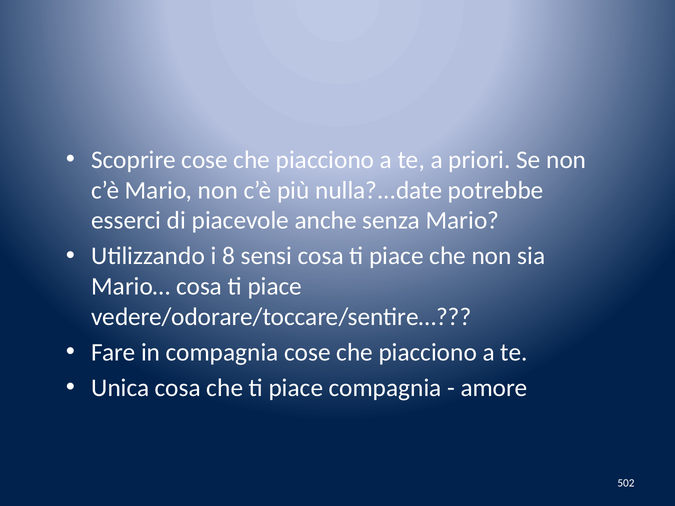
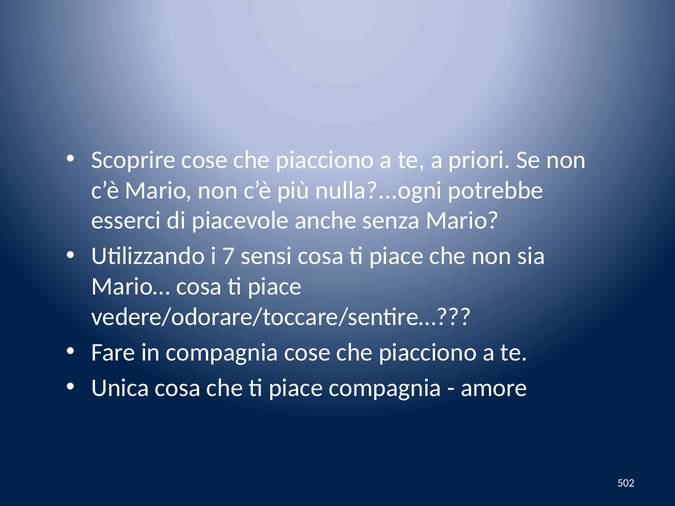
nulla?...date: nulla?...date -> nulla?...ogni
8: 8 -> 7
